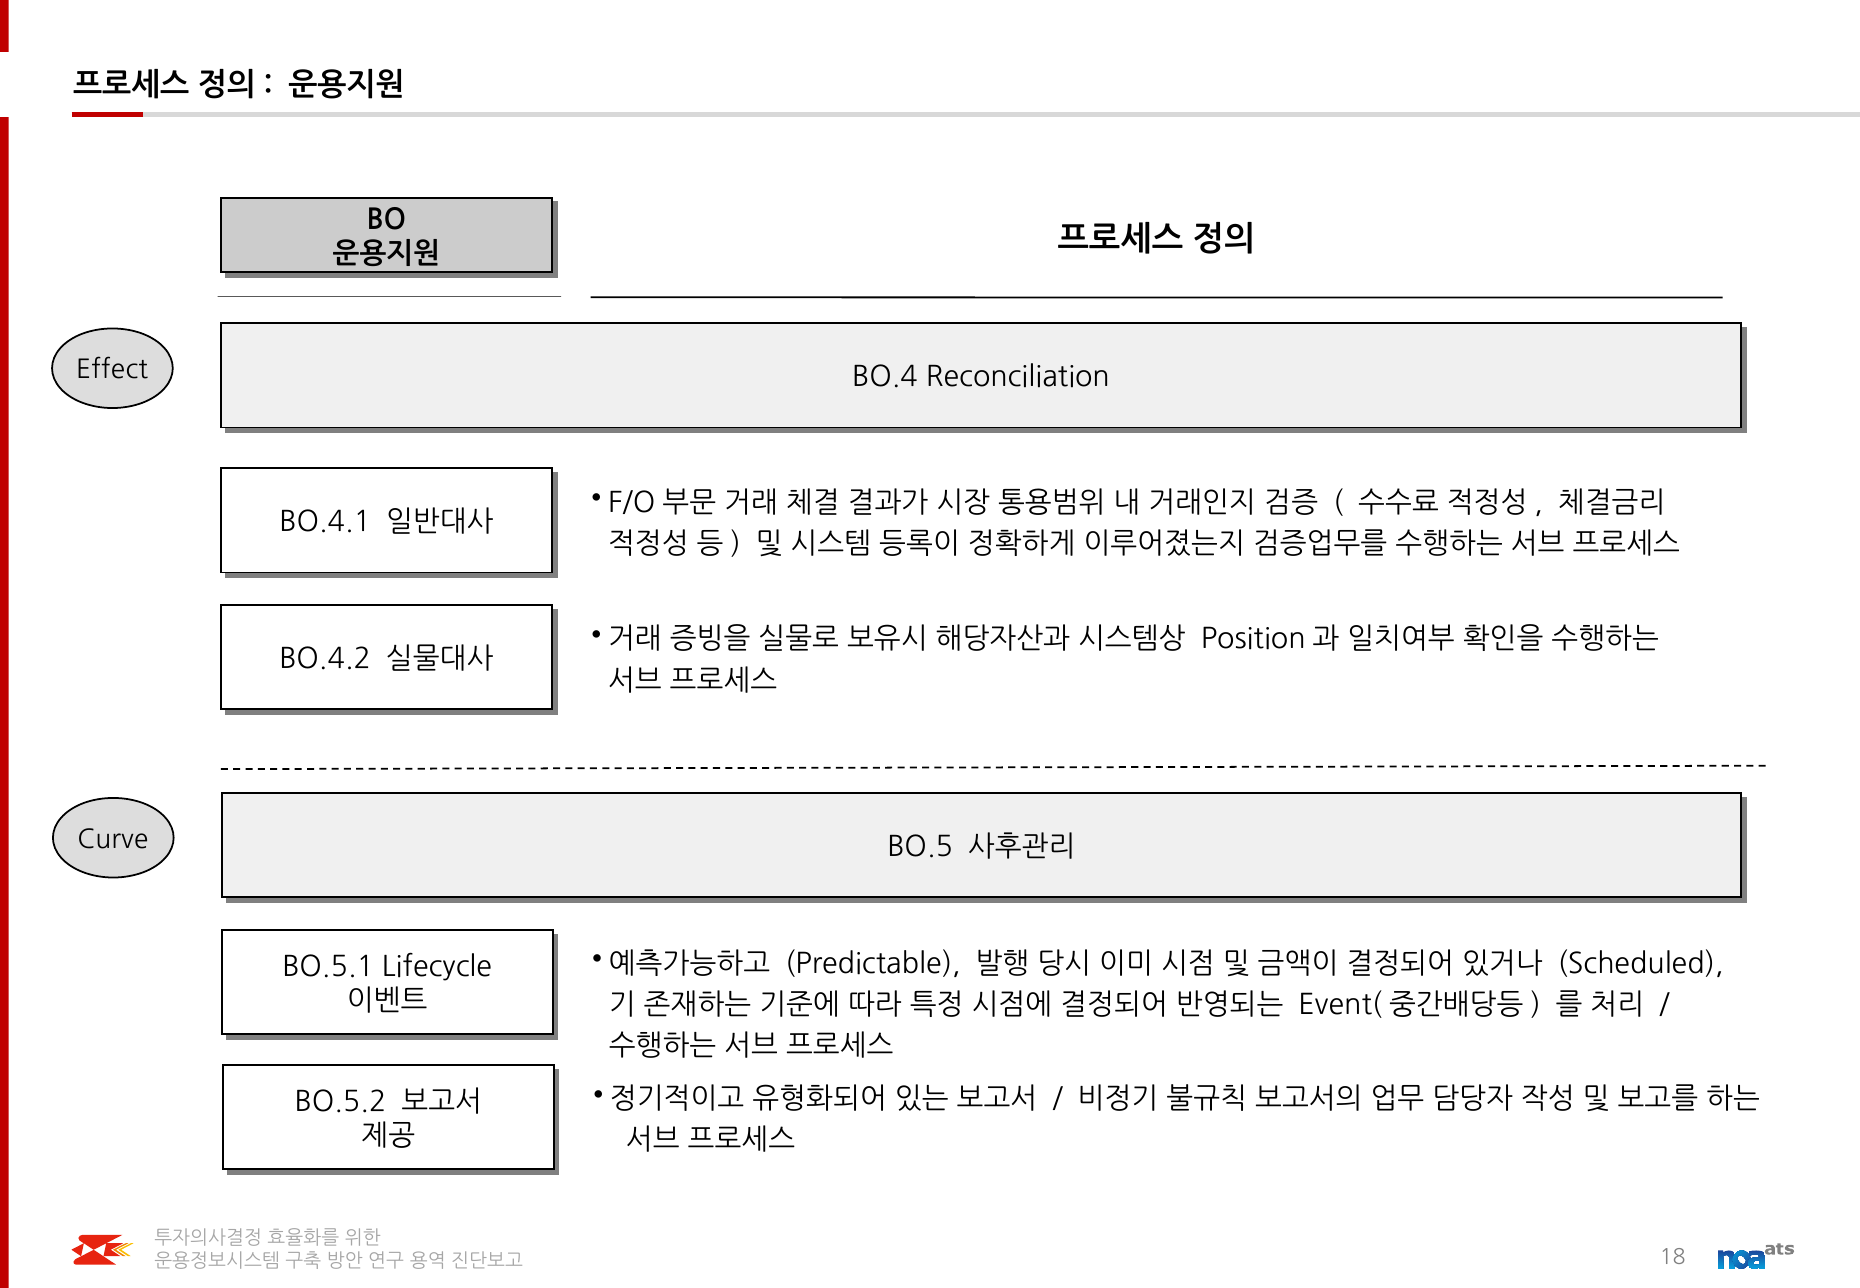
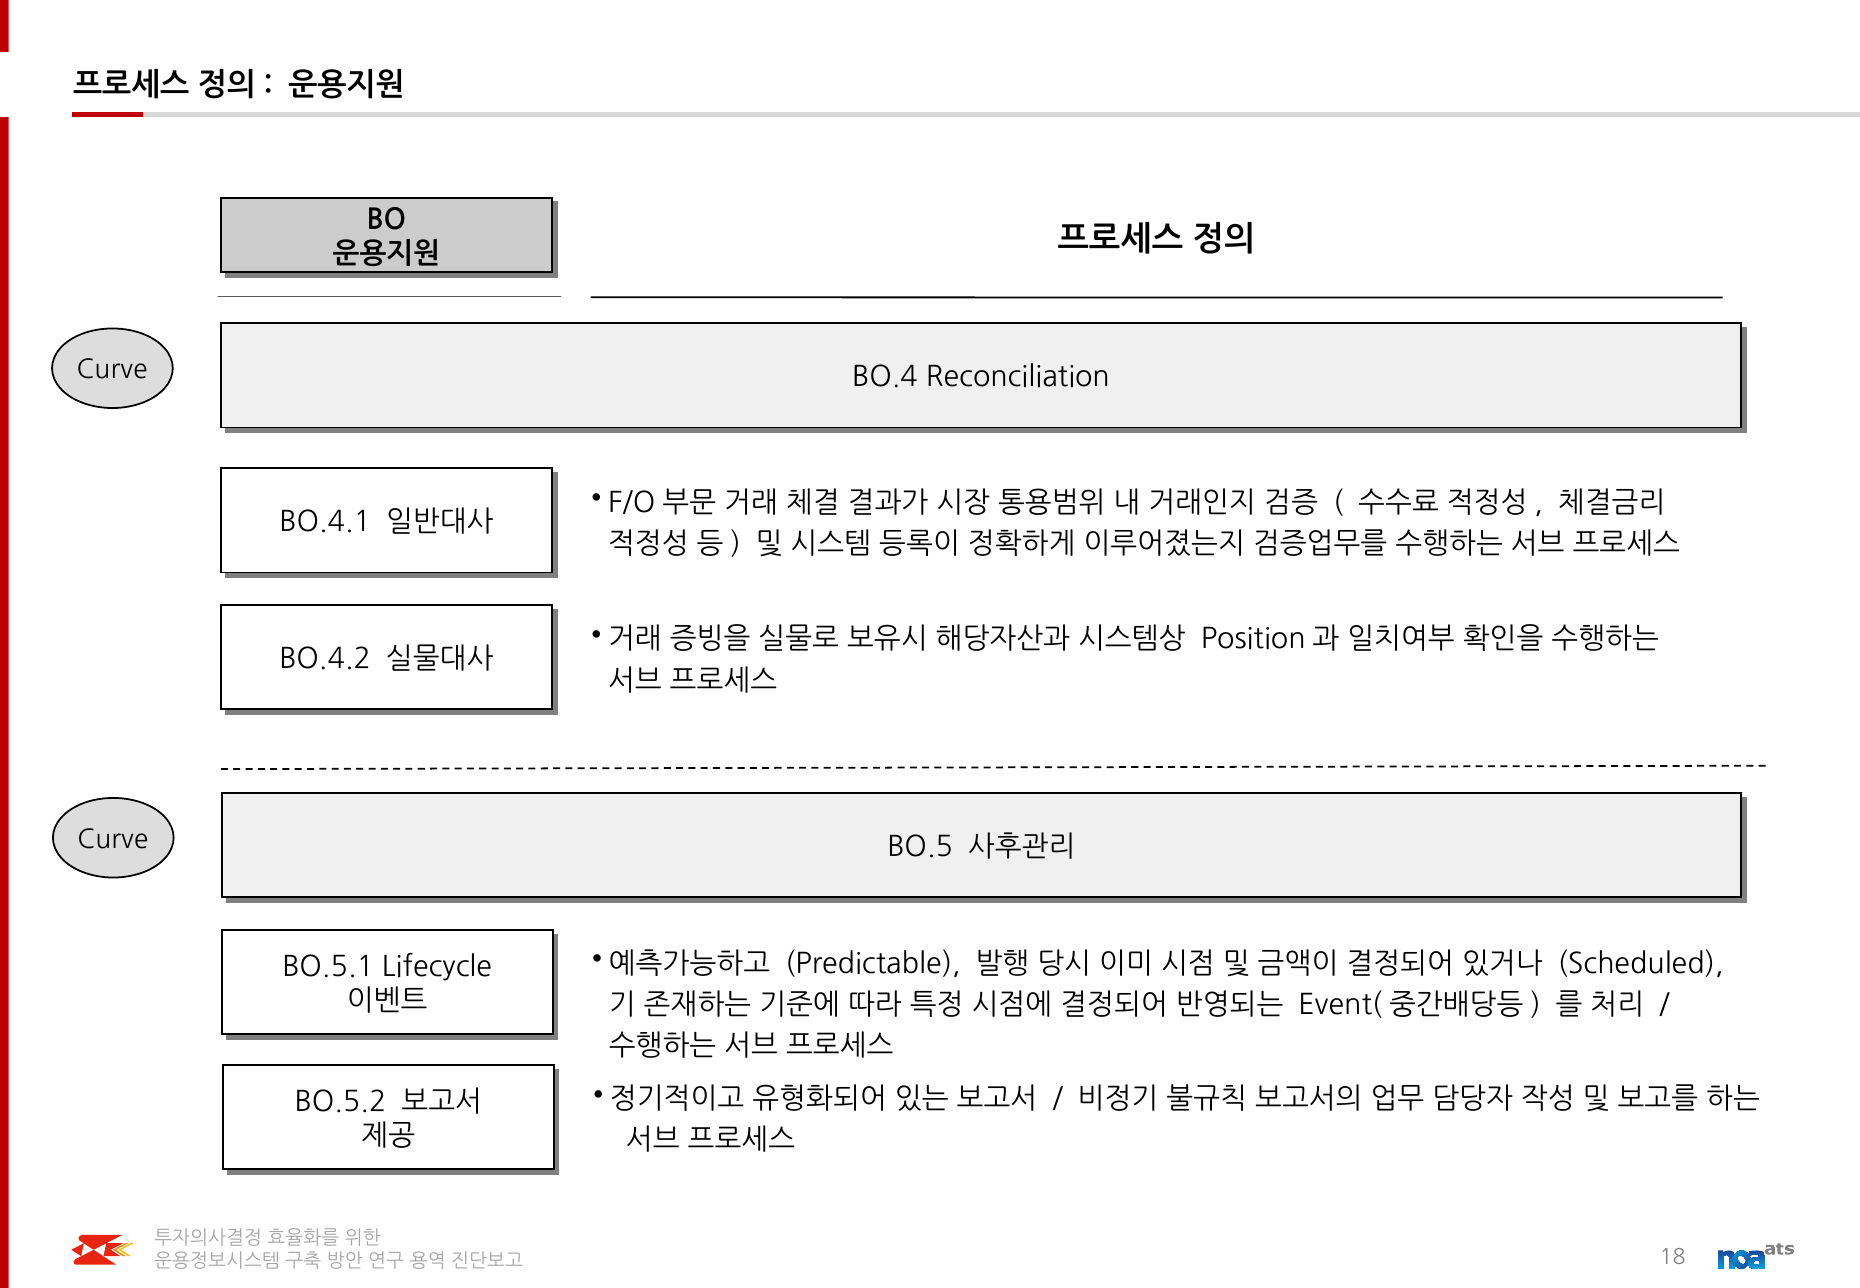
Effect at (112, 370): Effect -> Curve
